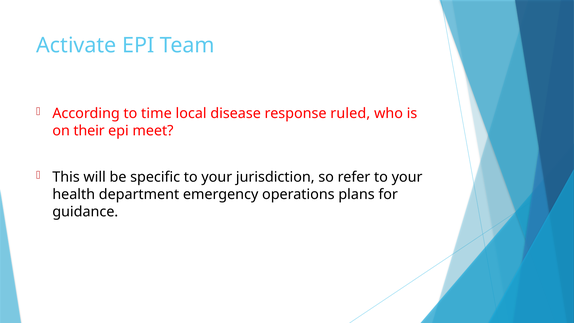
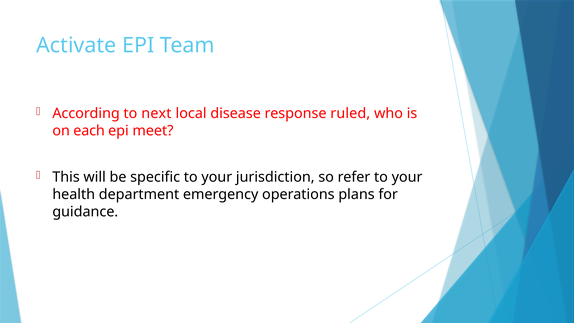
time: time -> next
their: their -> each
